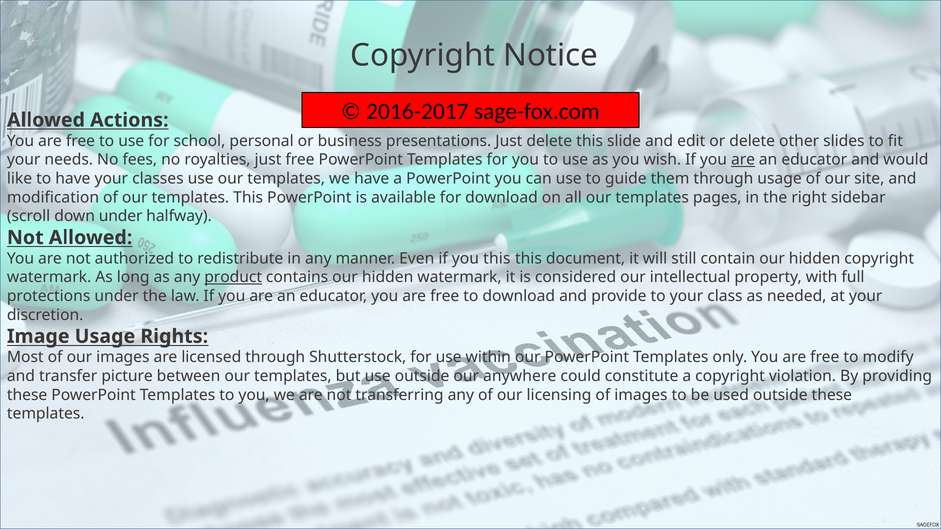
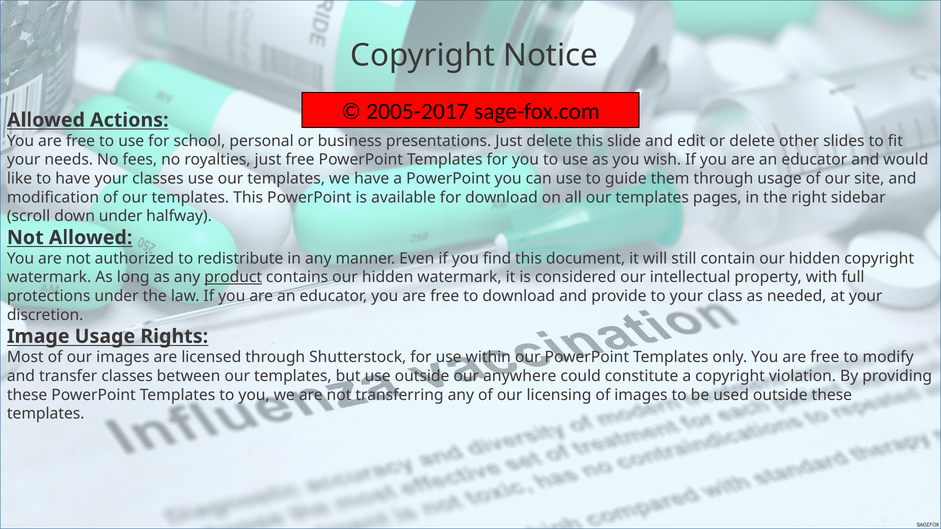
2016-2017: 2016-2017 -> 2005-2017
are at (743, 160) underline: present -> none
you this: this -> find
transfer picture: picture -> classes
